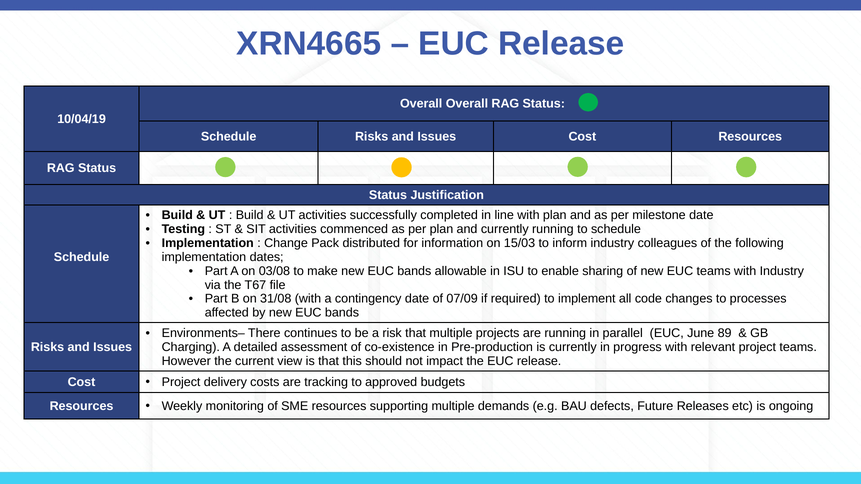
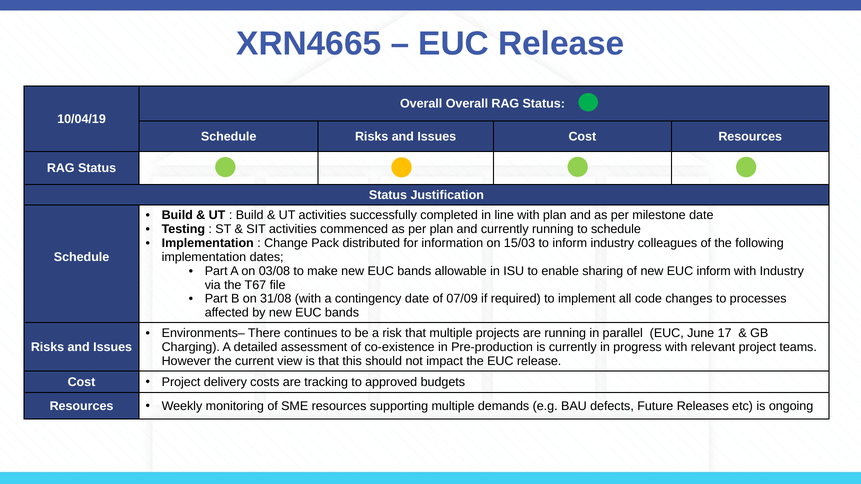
EUC teams: teams -> inform
89: 89 -> 17
